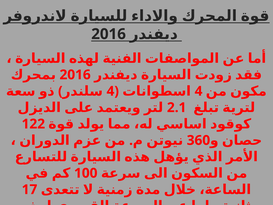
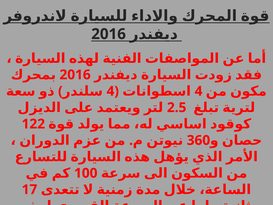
2.1: 2.1 -> 2.5
